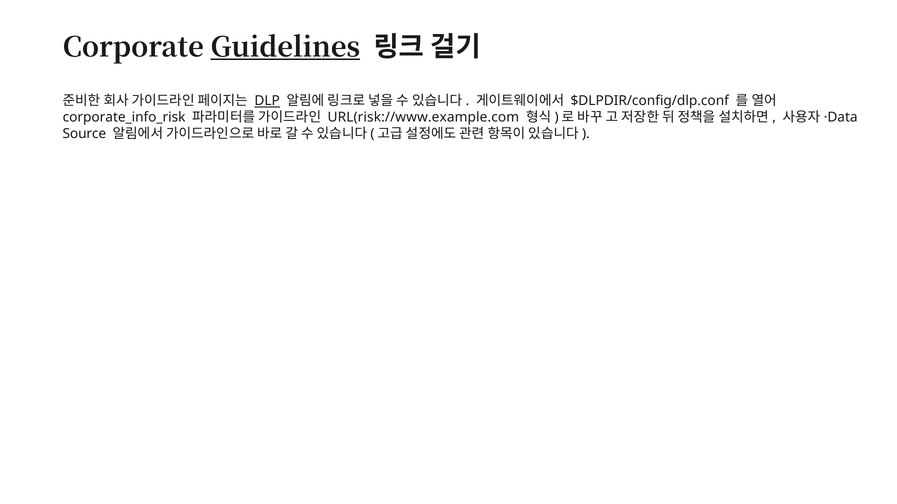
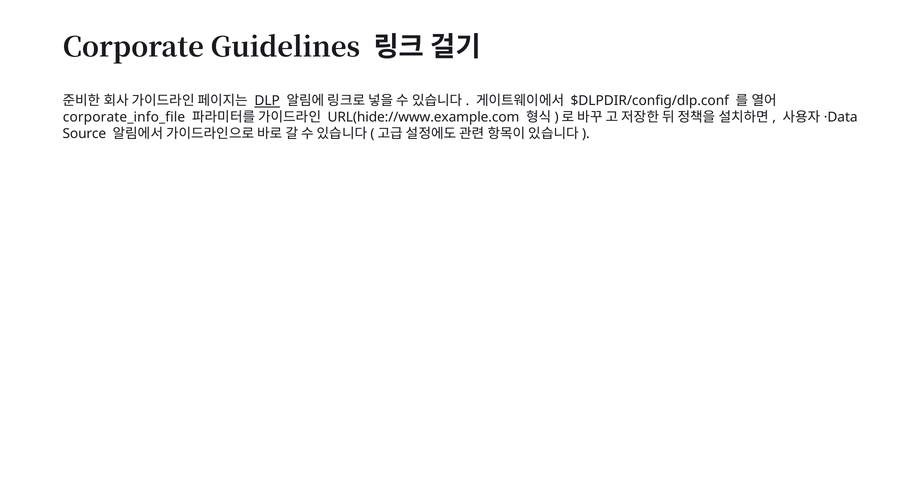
Guidelines underline: present -> none
corporate_info_risk: corporate_info_risk -> corporate_info_file
URL(risk://www.example.com: URL(risk://www.example.com -> URL(hide://www.example.com
